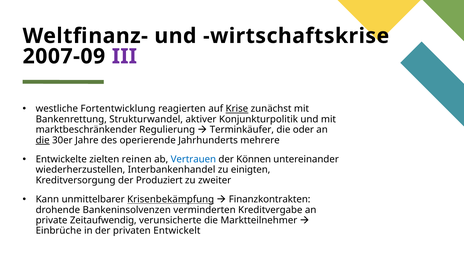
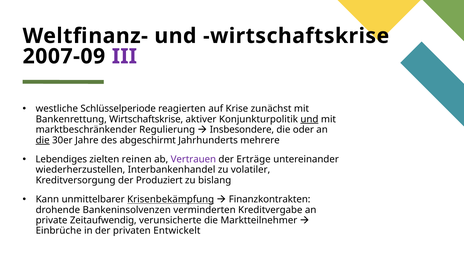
Fortentwicklung: Fortentwicklung -> Schlüsselperiode
Krise underline: present -> none
Bankenrettung Strukturwandel: Strukturwandel -> Wirtschaftskrise
und at (309, 119) underline: none -> present
Terminkäufer: Terminkäufer -> Insbesondere
operierende: operierende -> abgeschirmt
Entwickelte: Entwickelte -> Lebendiges
Vertrauen colour: blue -> purple
Können: Können -> Erträge
einigten: einigten -> volatiler
zweiter: zweiter -> bislang
